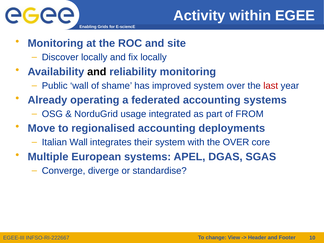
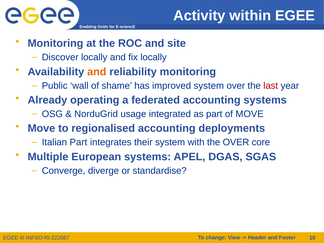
and at (97, 72) colour: black -> orange
of FROM: FROM -> MOVE
Italian Wall: Wall -> Part
